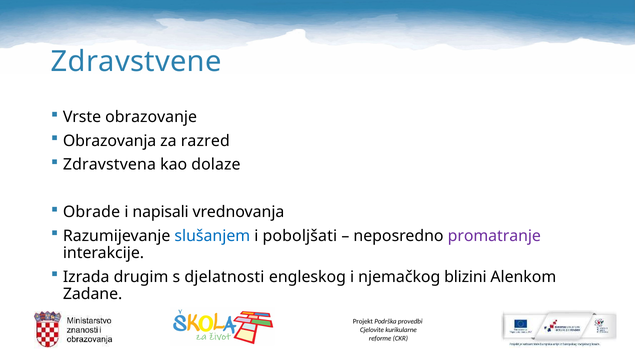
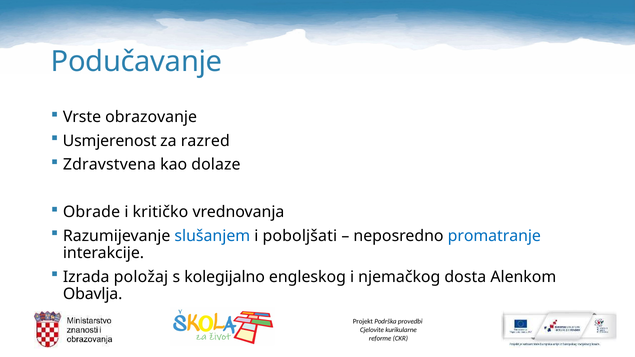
Zdravstvene: Zdravstvene -> Podučavanje
Obrazovanja: Obrazovanja -> Usmjerenost
napisali: napisali -> kritičko
promatranje colour: purple -> blue
drugim: drugim -> položaj
djelatnosti: djelatnosti -> kolegijalno
blizini: blizini -> dosta
Zadane: Zadane -> Obavlja
